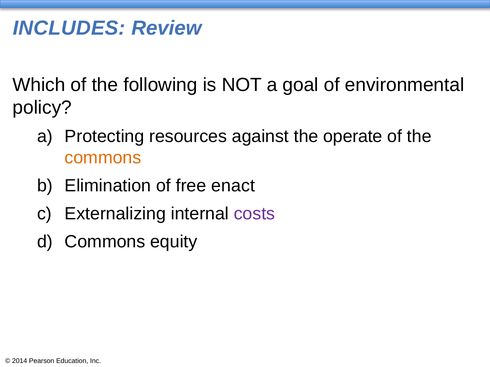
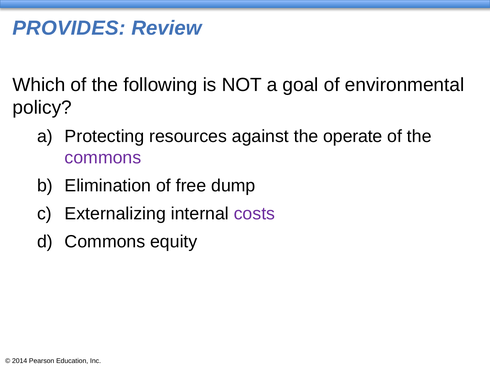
INCLUDES: INCLUDES -> PROVIDES
commons at (103, 158) colour: orange -> purple
enact: enact -> dump
